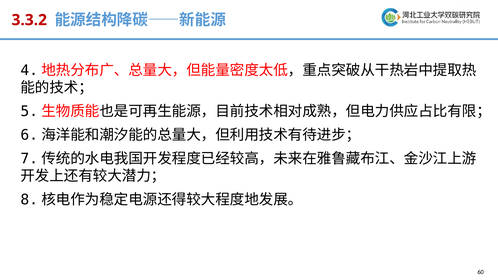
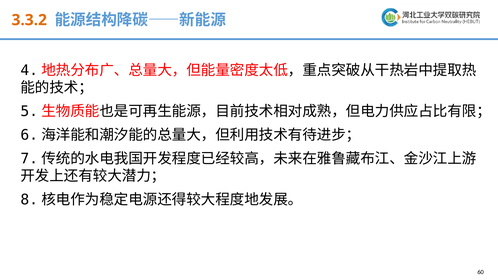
3.3.2 colour: red -> orange
